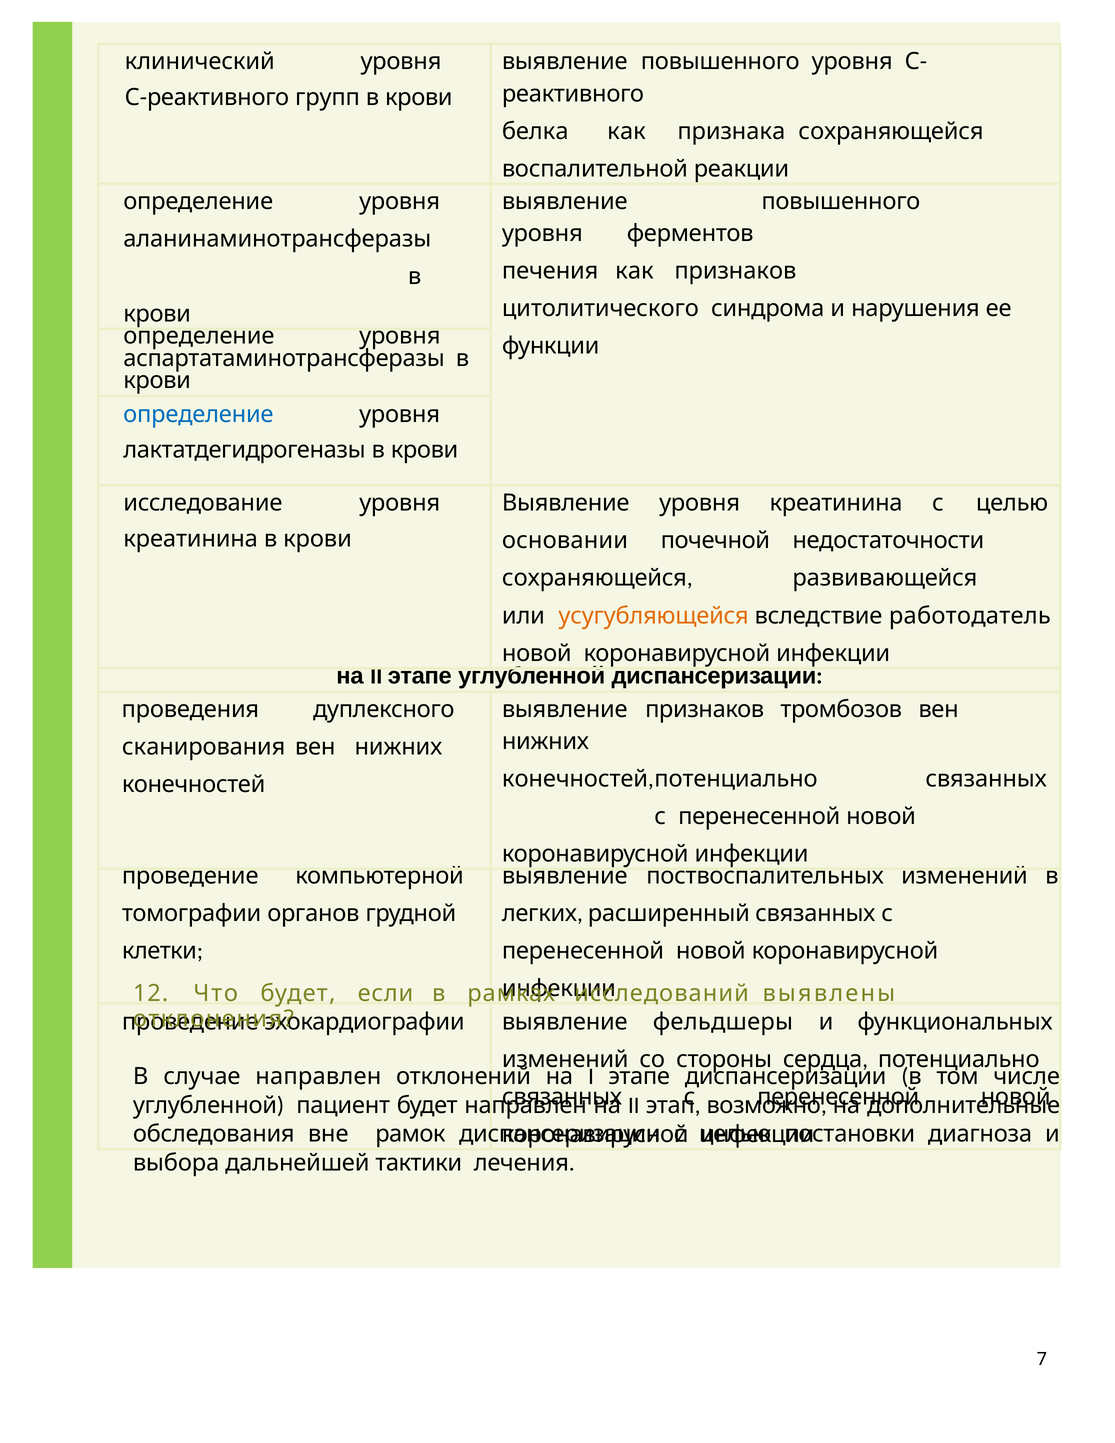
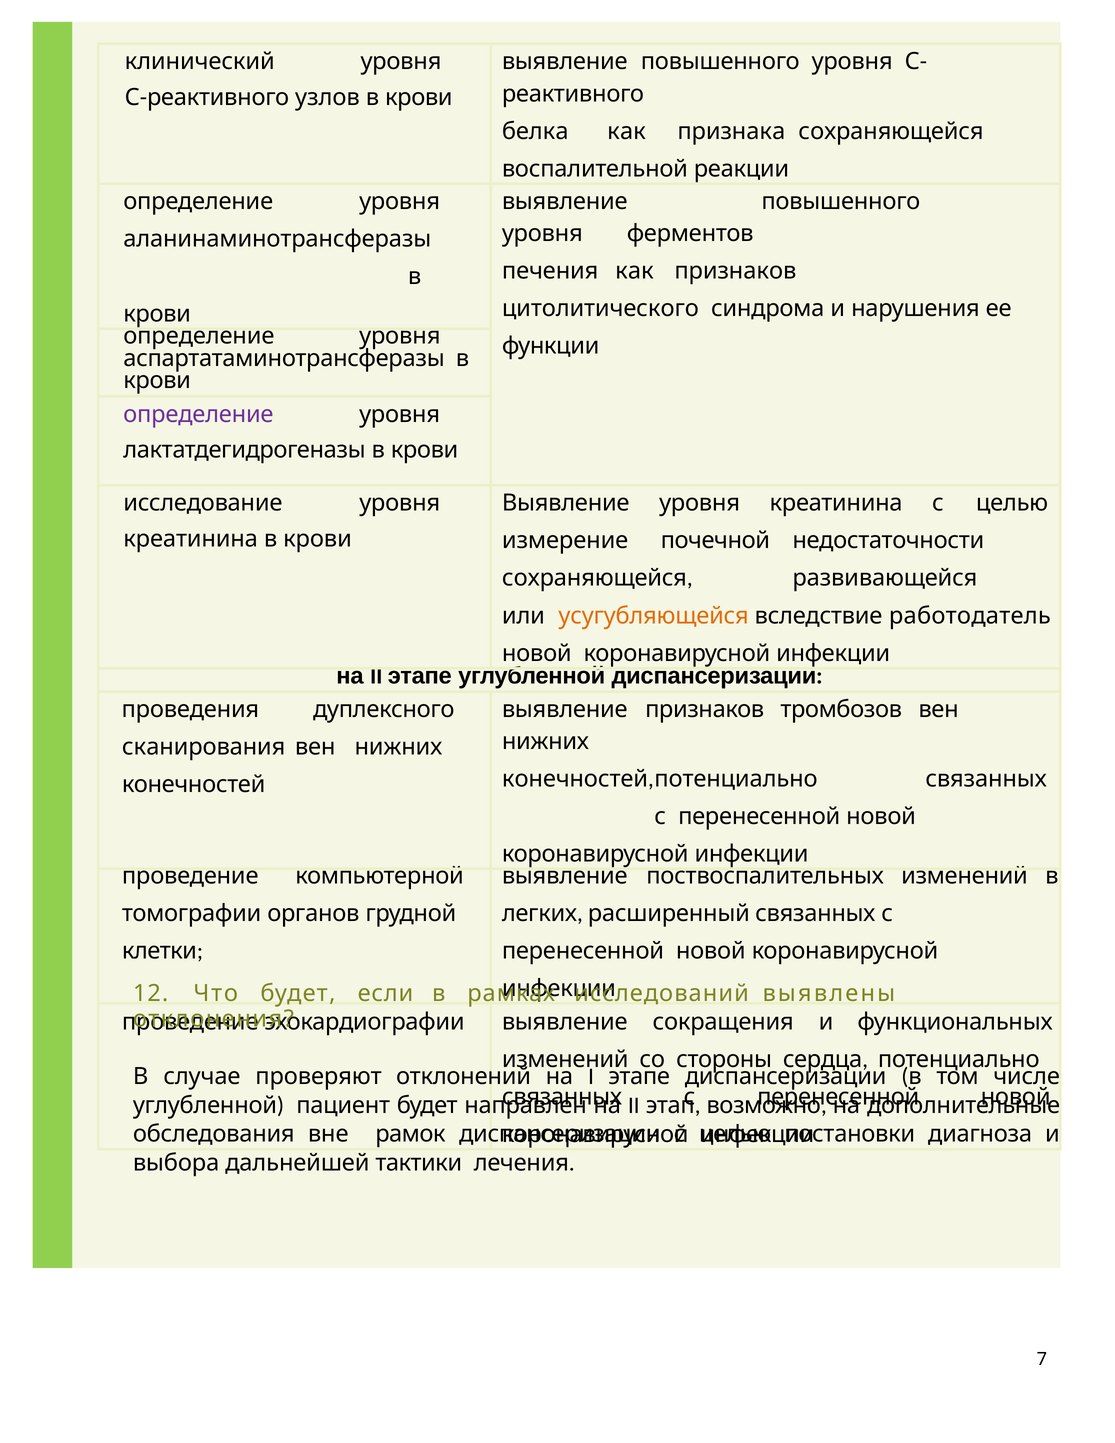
групп: групп -> узлов
определение at (198, 414) colour: blue -> purple
основании: основании -> измерение
фельдшеры: фельдшеры -> сокращения
случае направлен: направлен -> проверяют
